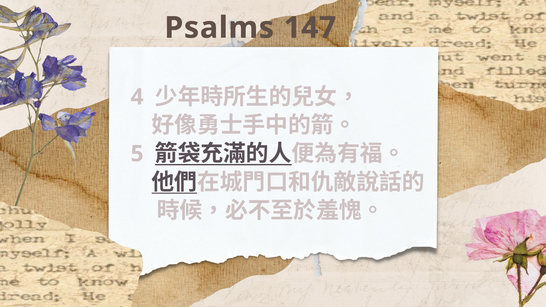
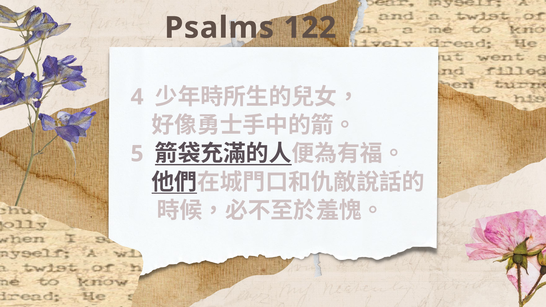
147: 147 -> 122
